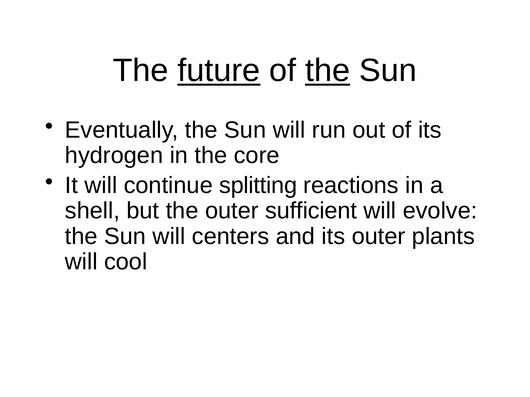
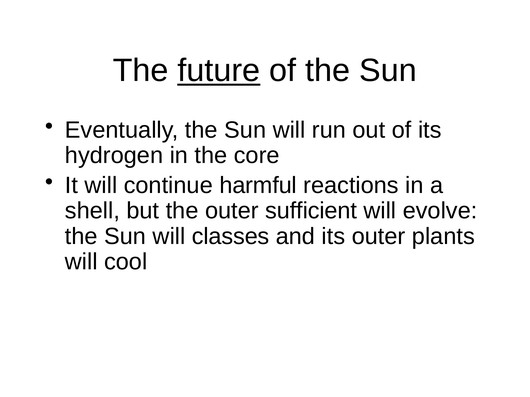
the at (328, 71) underline: present -> none
splitting: splitting -> harmful
centers: centers -> classes
